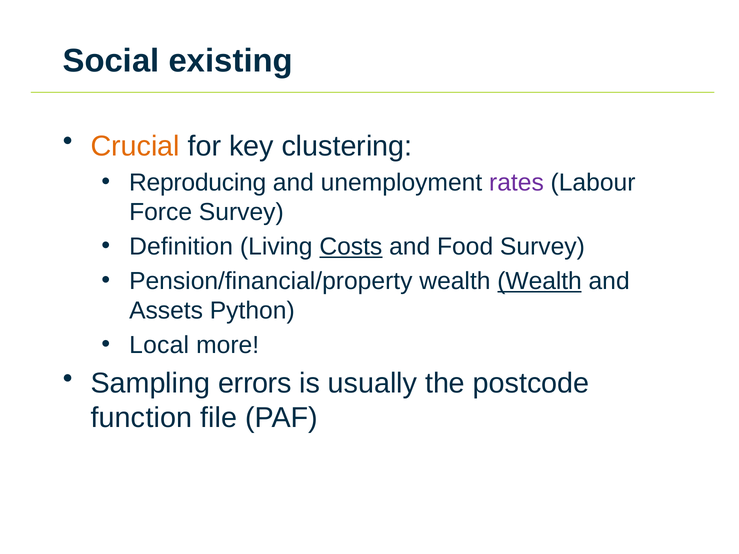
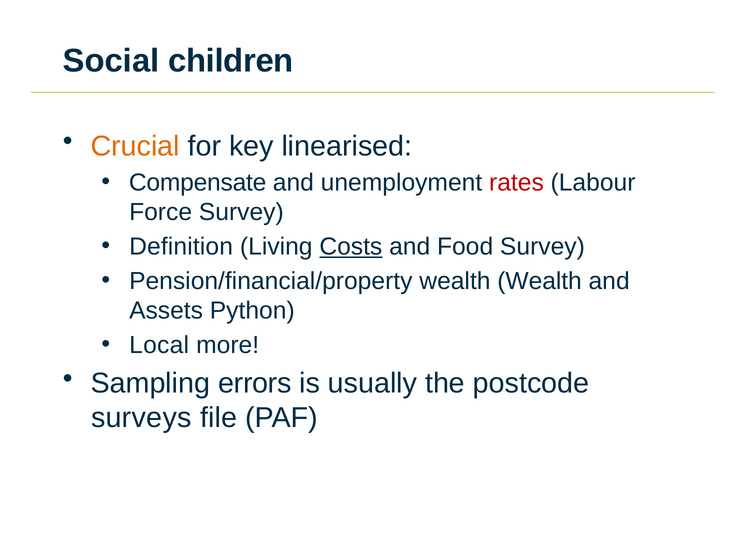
existing: existing -> children
clustering: clustering -> linearised
Reproducing: Reproducing -> Compensate
rates colour: purple -> red
Wealth at (540, 281) underline: present -> none
function: function -> surveys
